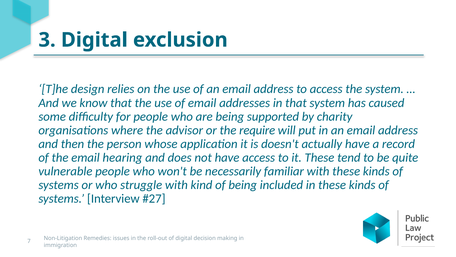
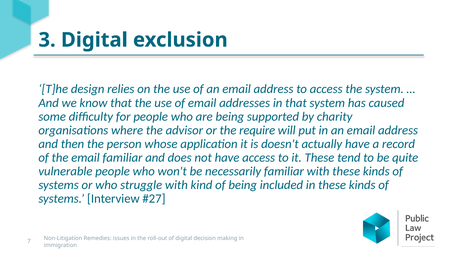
email hearing: hearing -> familiar
